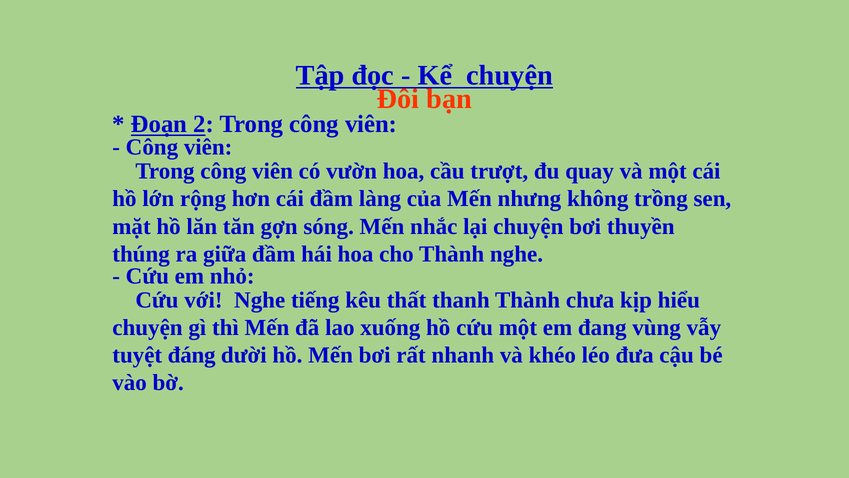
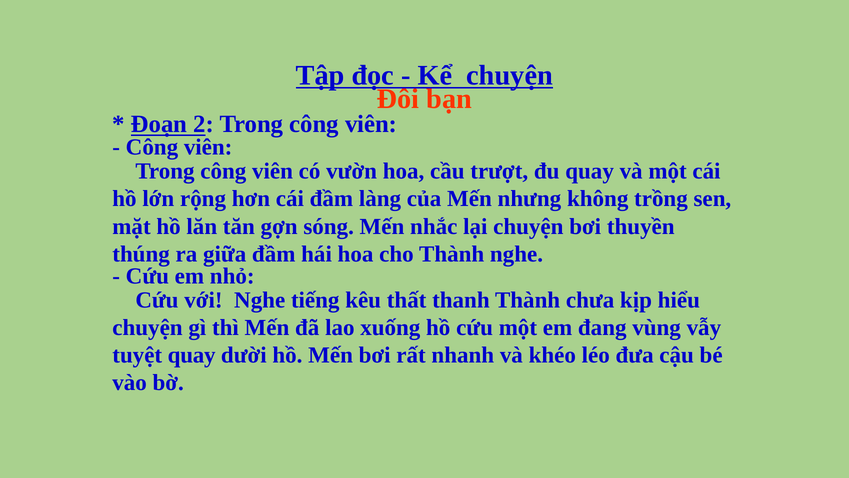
tuyệt đáng: đáng -> quay
